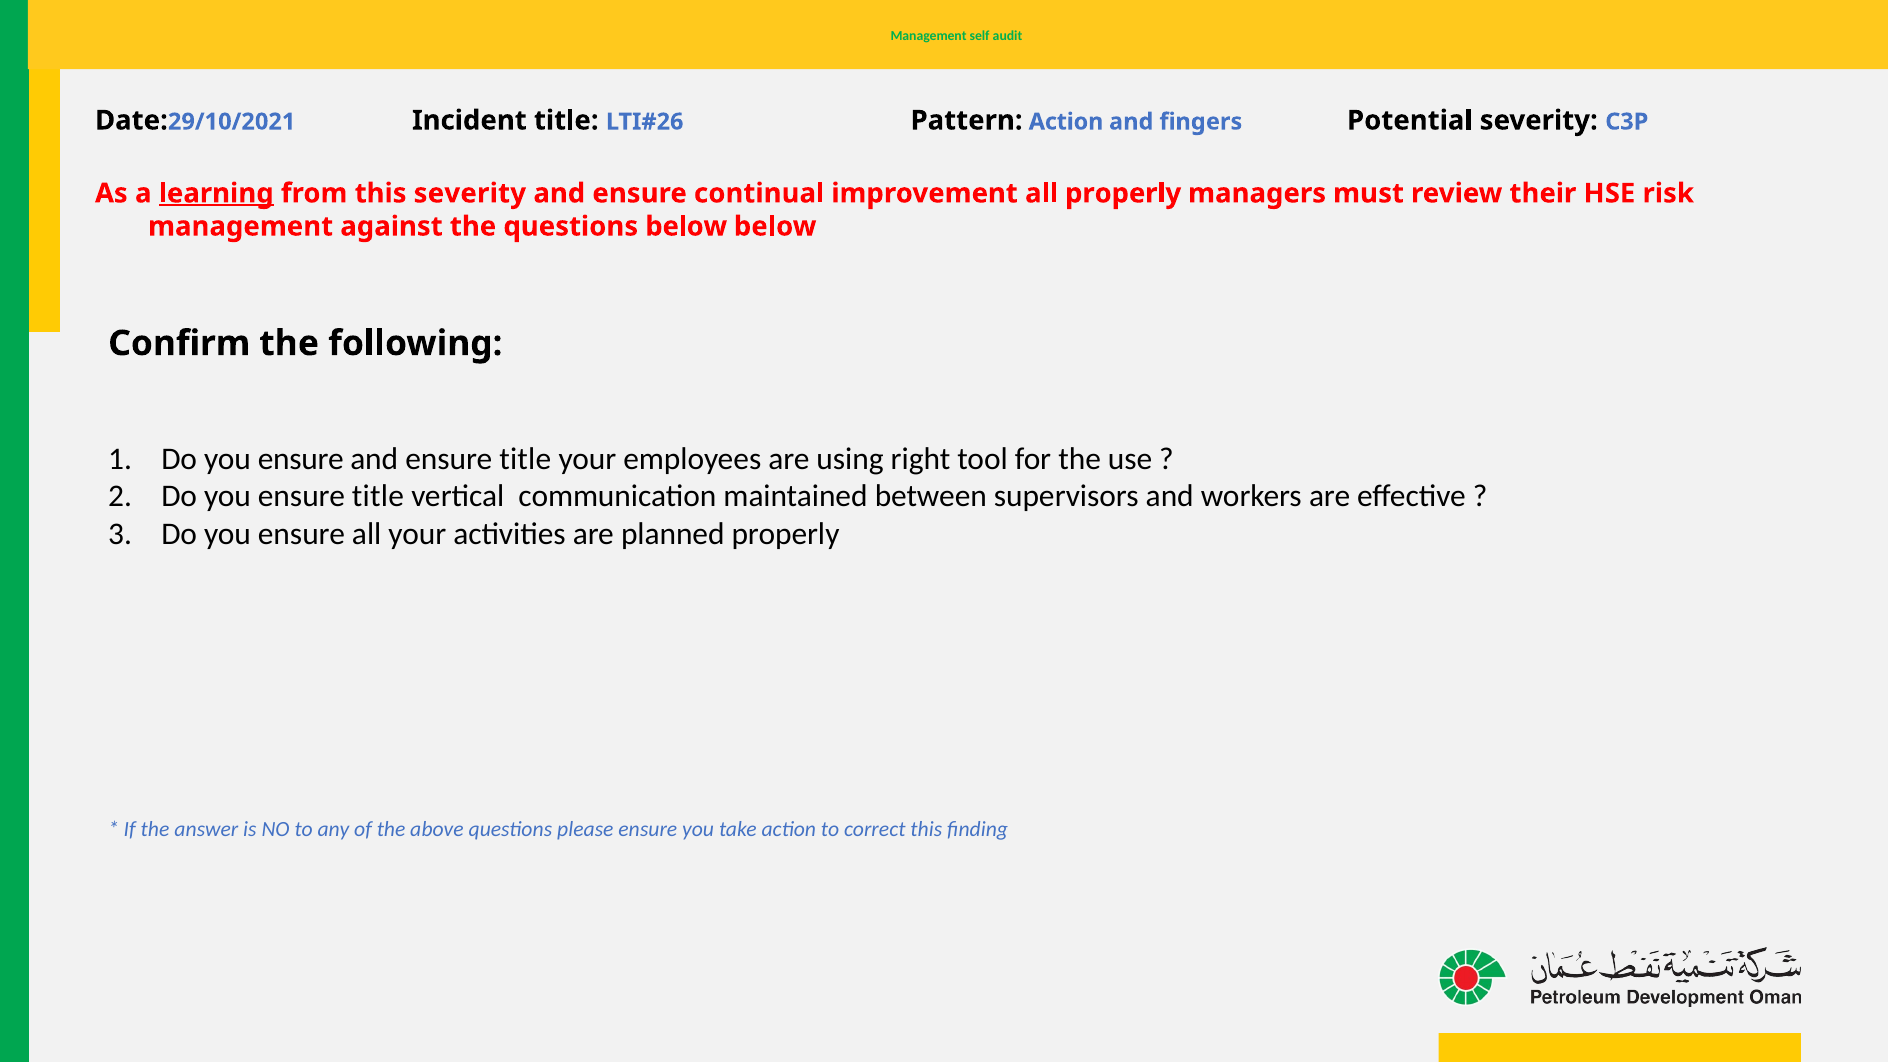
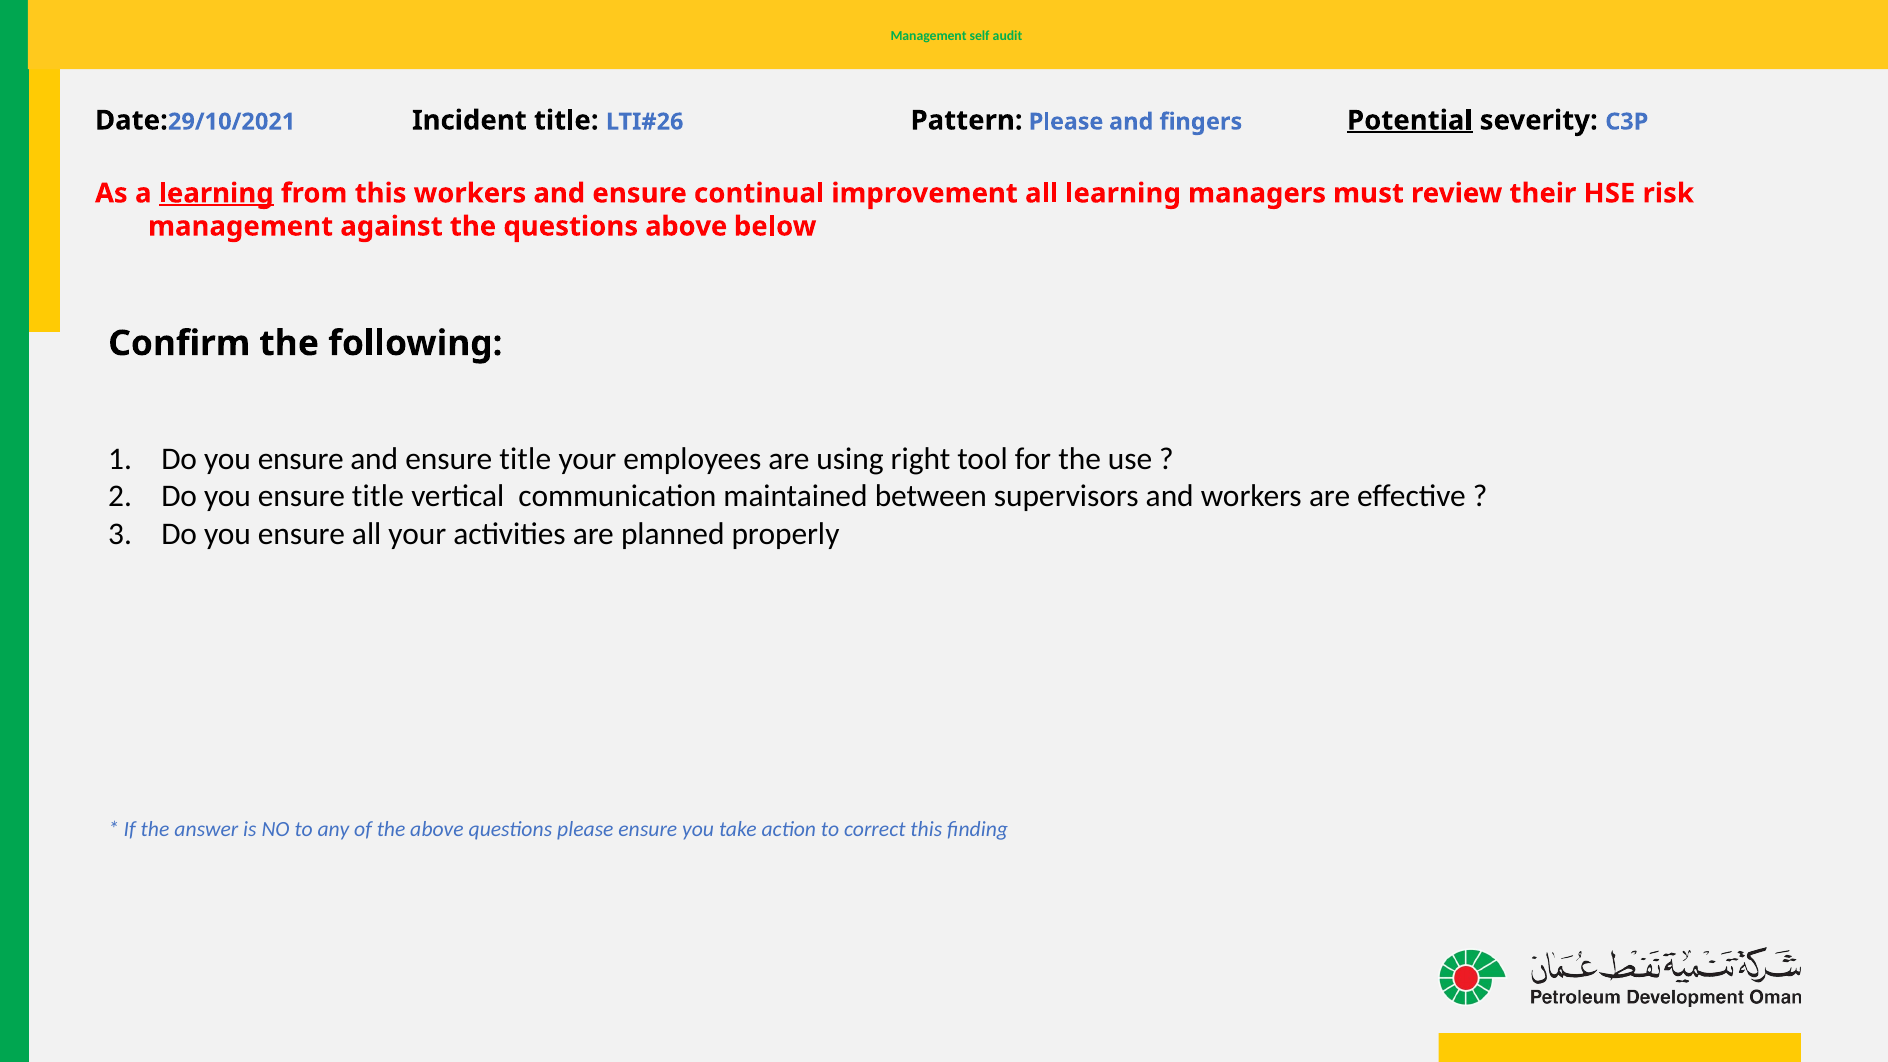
Pattern Action: Action -> Please
Potential underline: none -> present
this severity: severity -> workers
all properly: properly -> learning
questions below: below -> above
